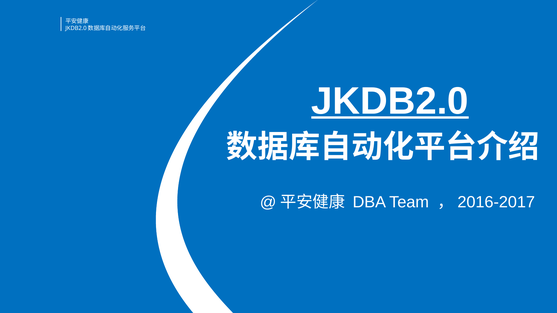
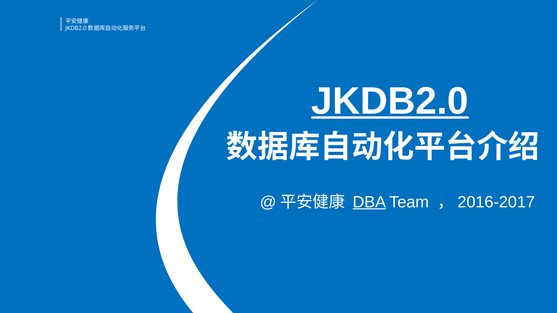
DBA underline: none -> present
